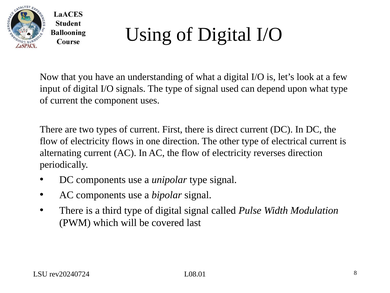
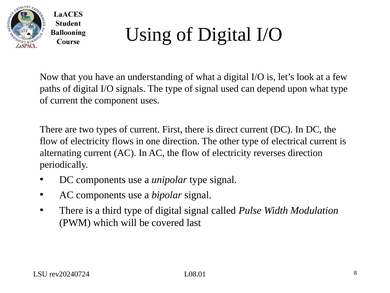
input: input -> paths
